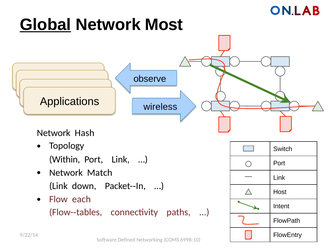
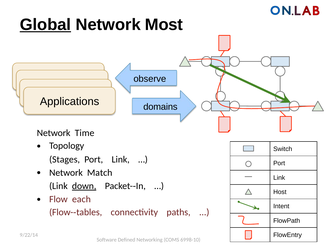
wireless: wireless -> domains
Hash: Hash -> Time
Within: Within -> Stages
down underline: none -> present
